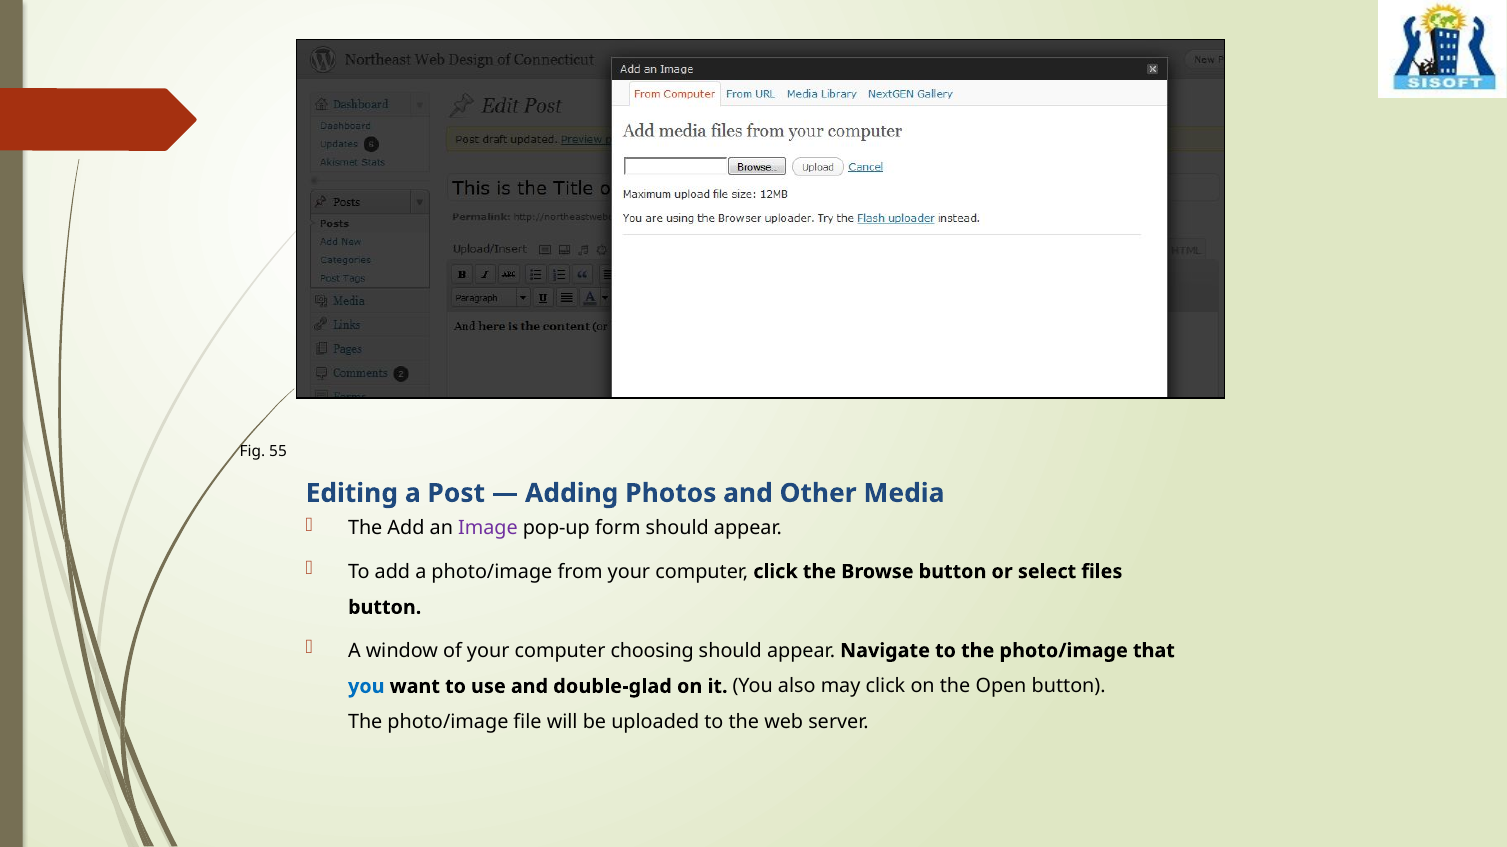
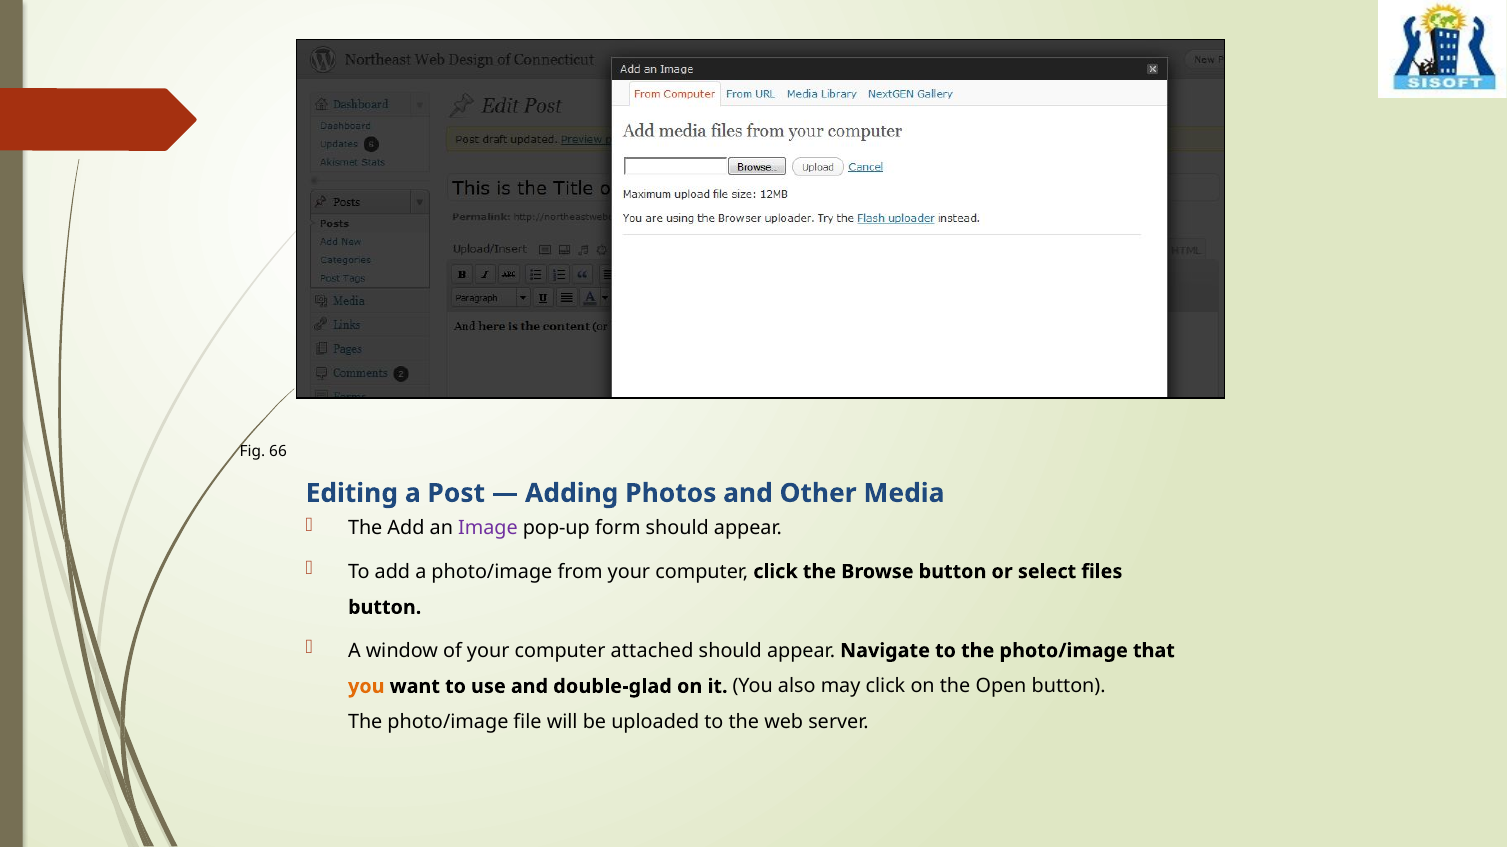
55: 55 -> 66
choosing: choosing -> attached
you at (366, 687) colour: blue -> orange
